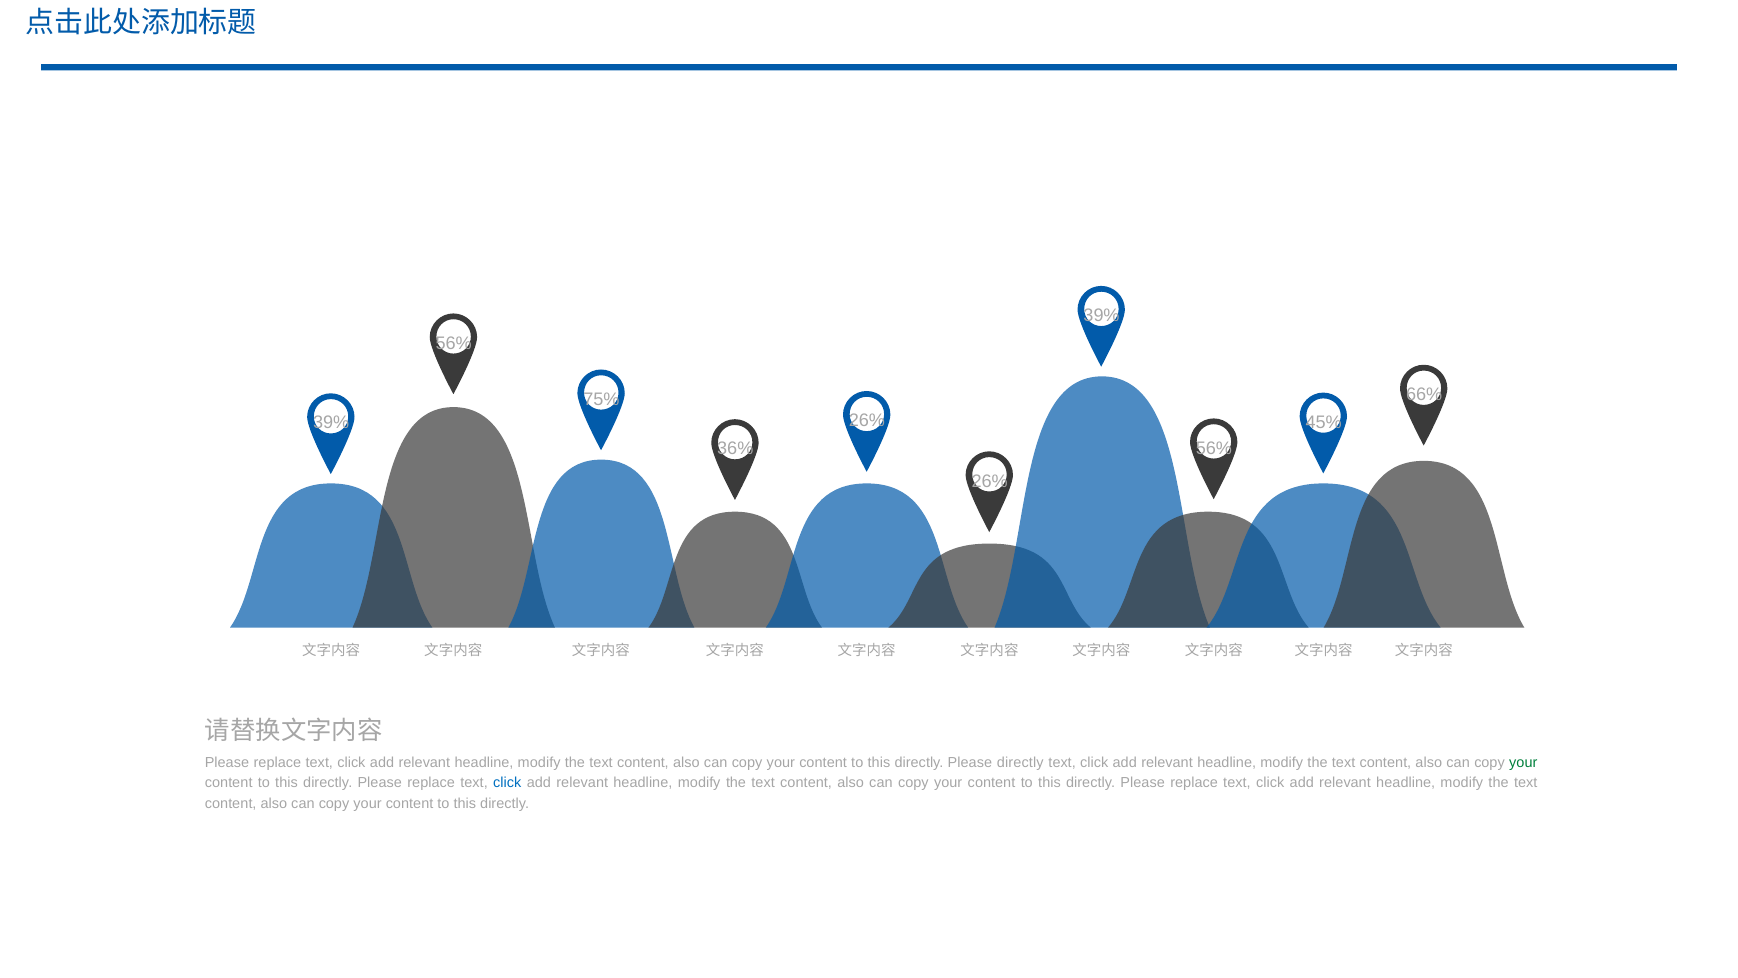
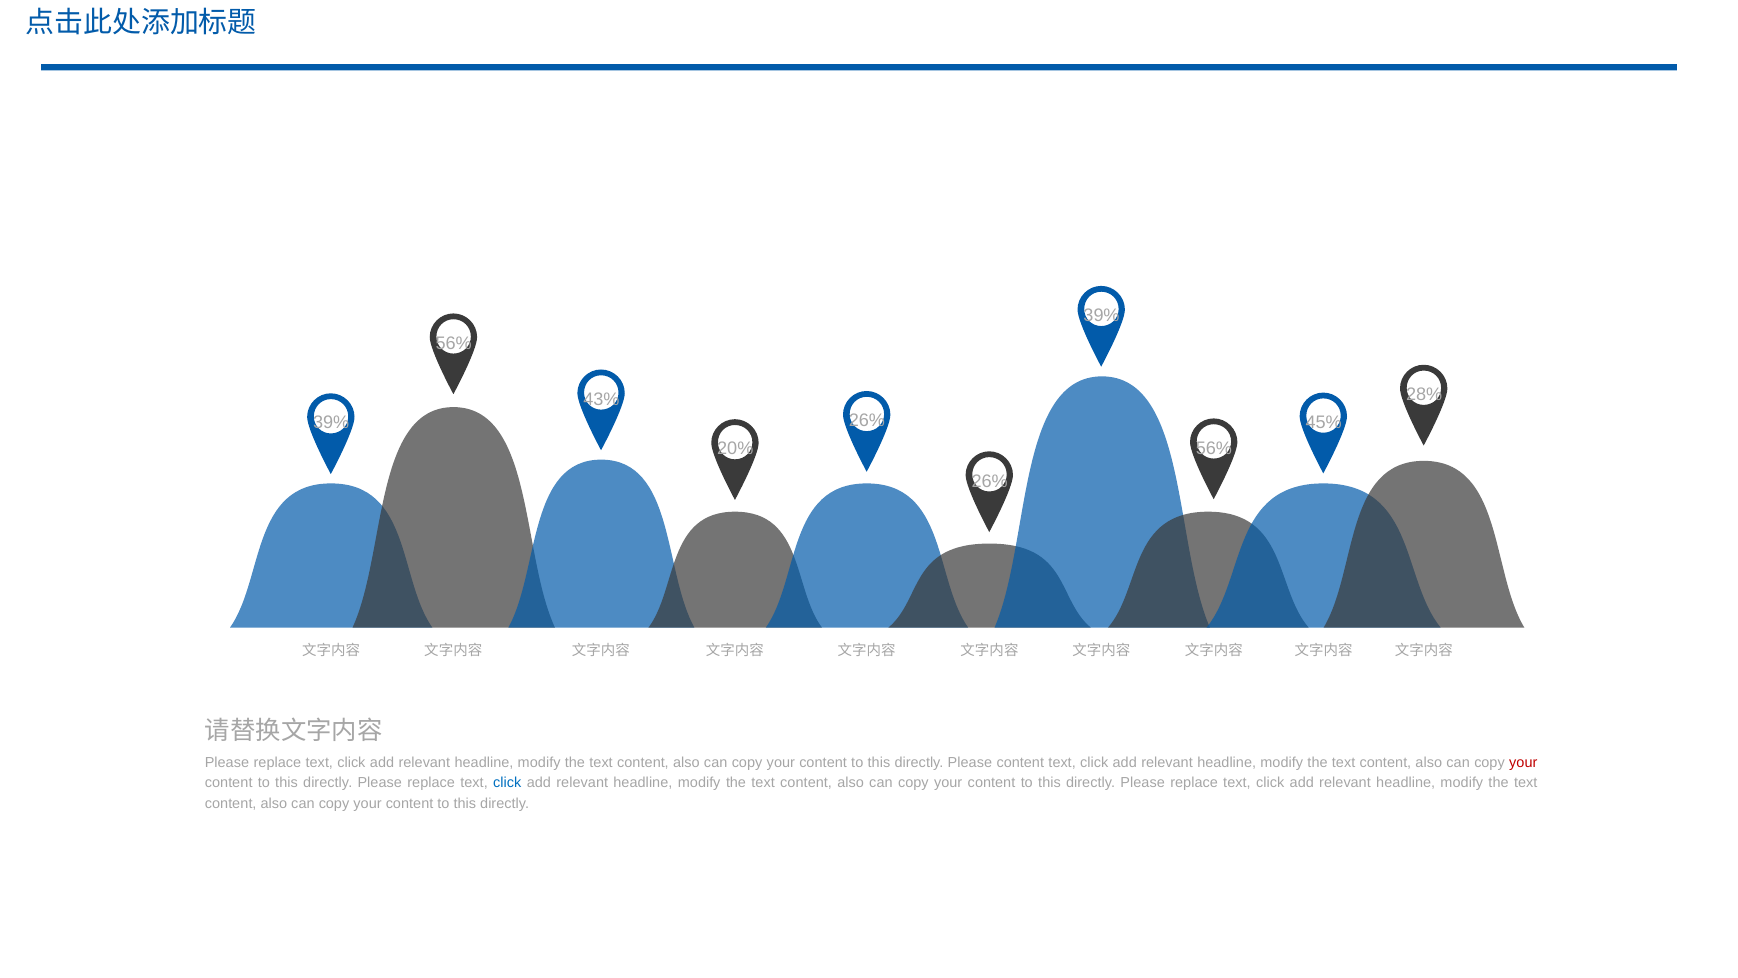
66%: 66% -> 28%
75%: 75% -> 43%
36%: 36% -> 20%
Please directly: directly -> content
your at (1523, 762) colour: green -> red
